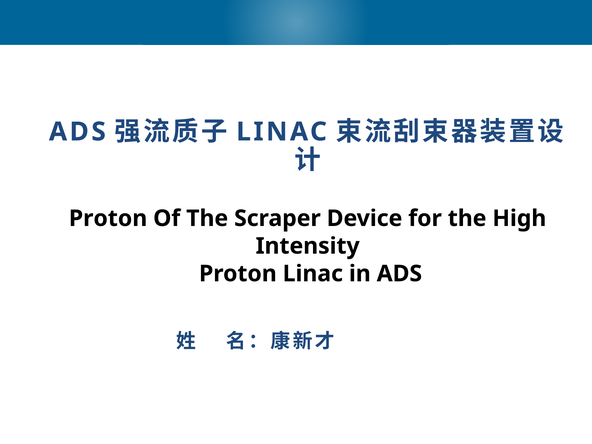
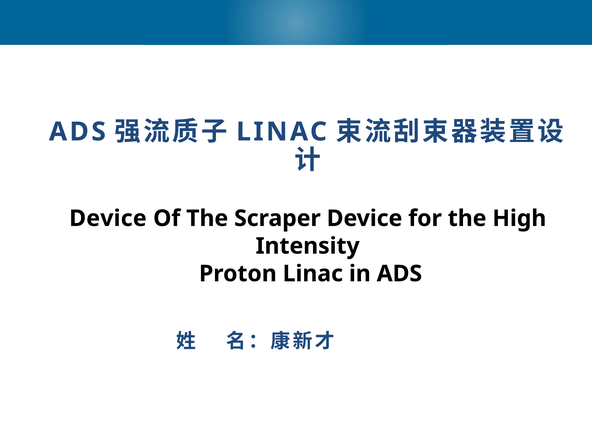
Proton at (108, 218): Proton -> Device
